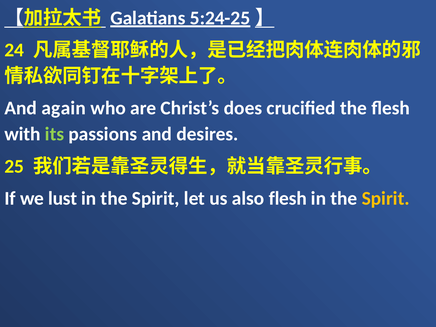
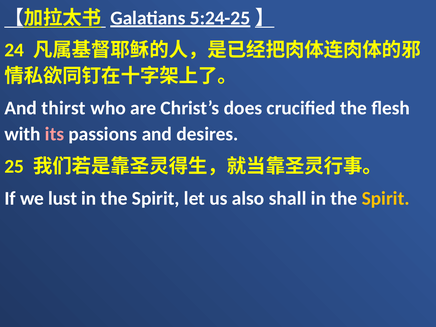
again: again -> thirst
its colour: light green -> pink
also flesh: flesh -> shall
